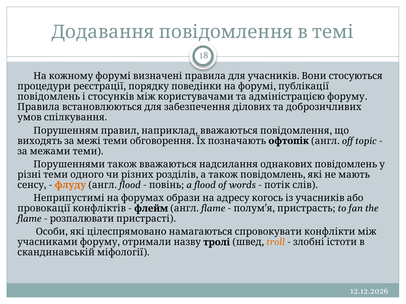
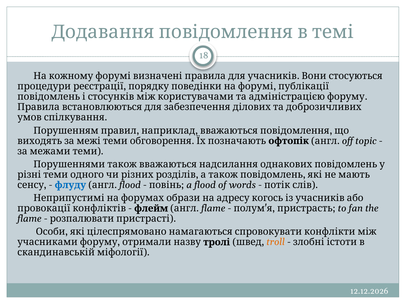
флуду colour: orange -> blue
